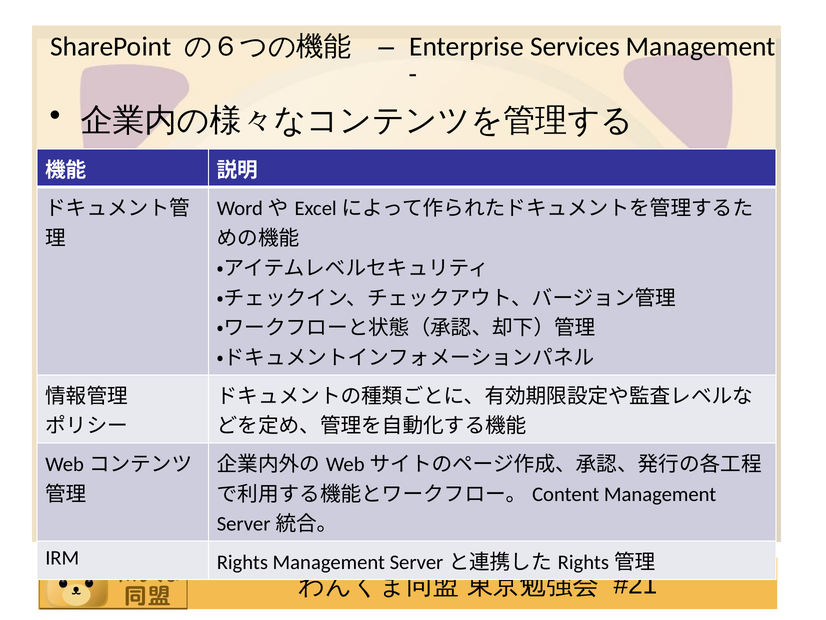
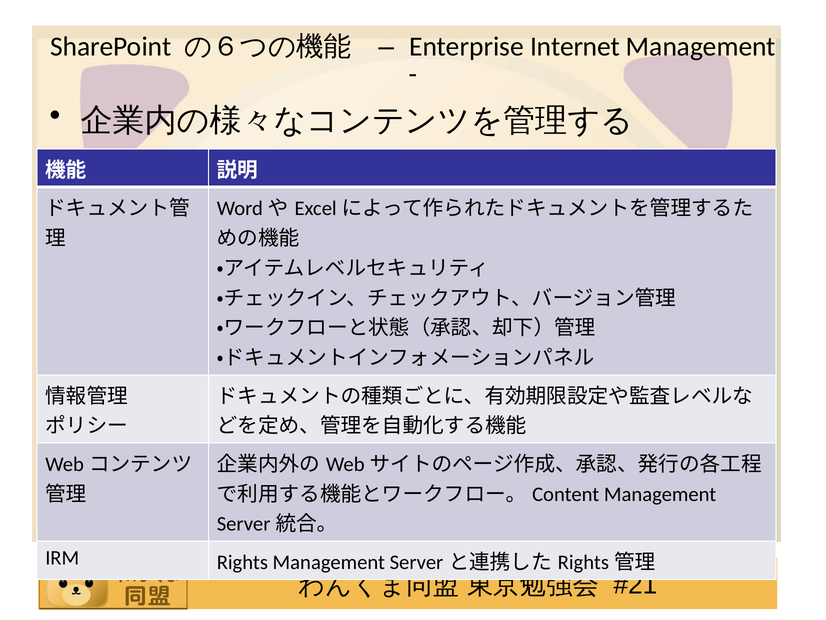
Services: Services -> Internet
